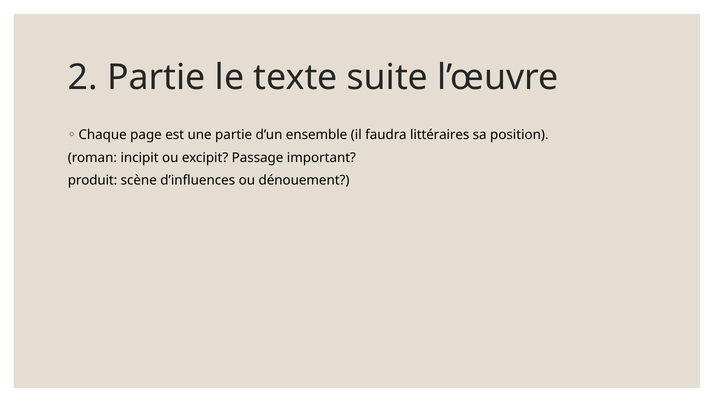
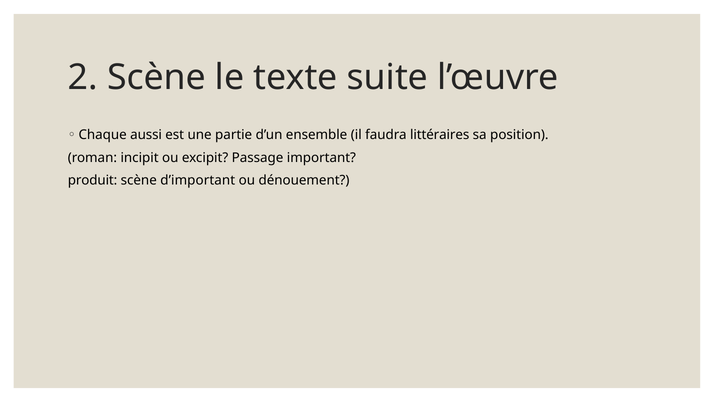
2 Partie: Partie -> Scène
page: page -> aussi
d’influences: d’influences -> d’important
